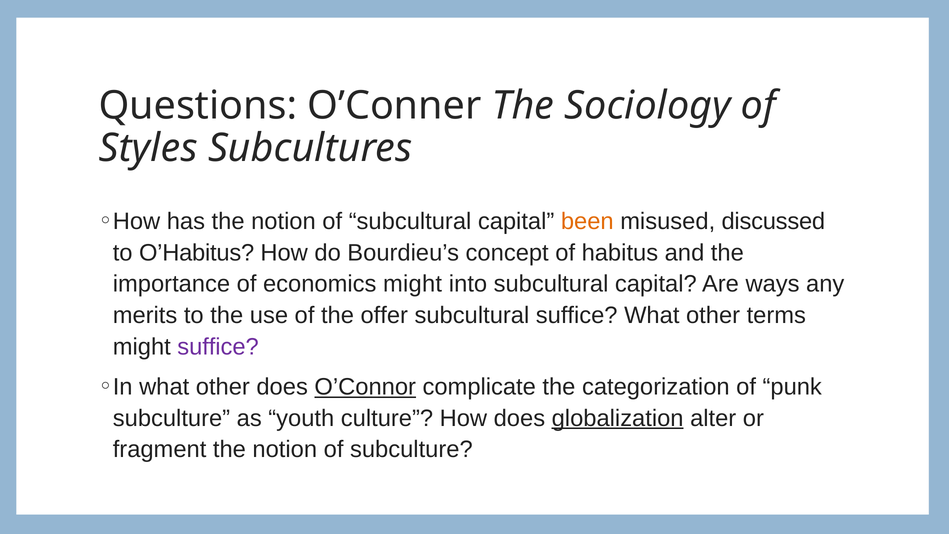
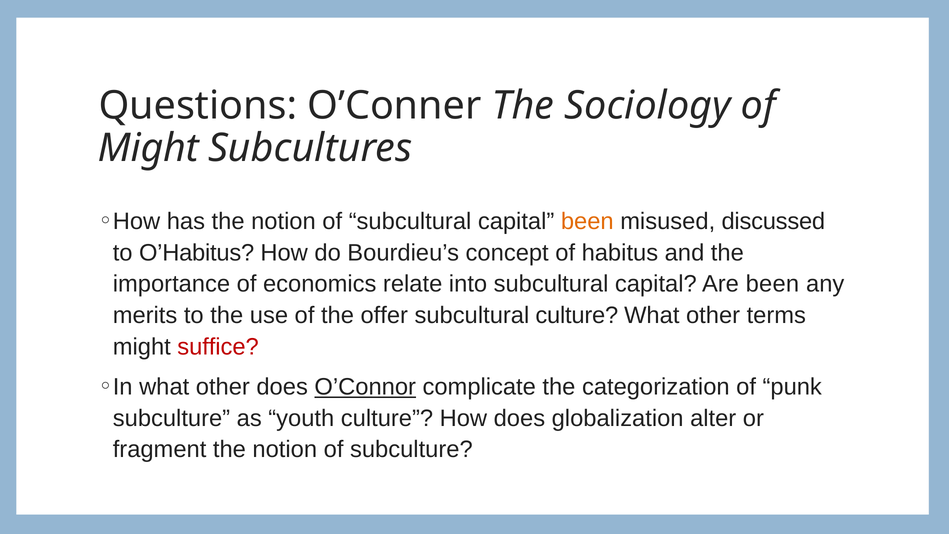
Styles at (148, 148): Styles -> Might
economics might: might -> relate
Are ways: ways -> been
subcultural suffice: suffice -> culture
suffice at (218, 347) colour: purple -> red
globalization underline: present -> none
